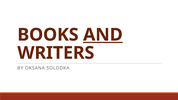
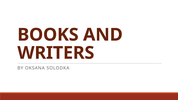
AND underline: present -> none
